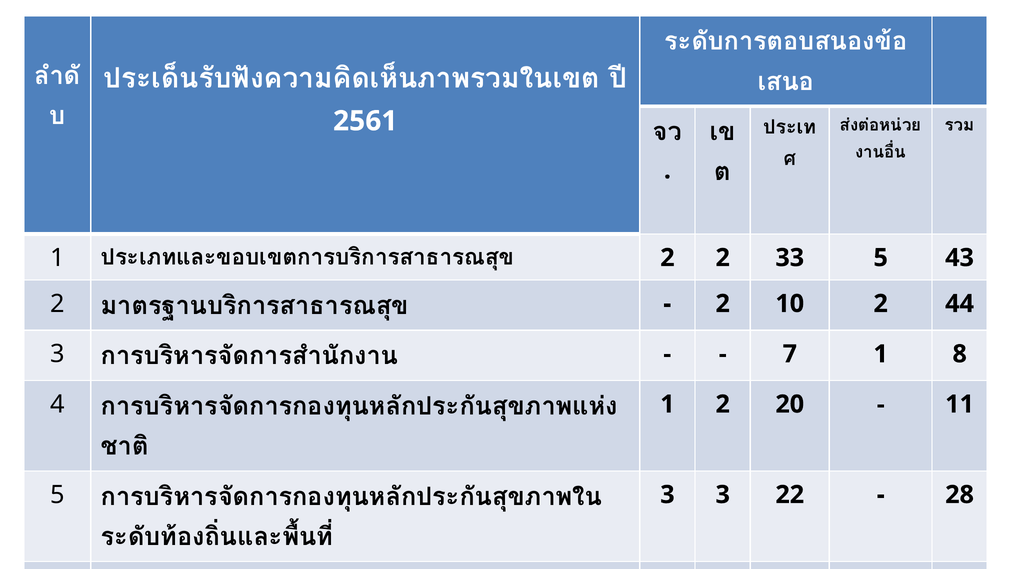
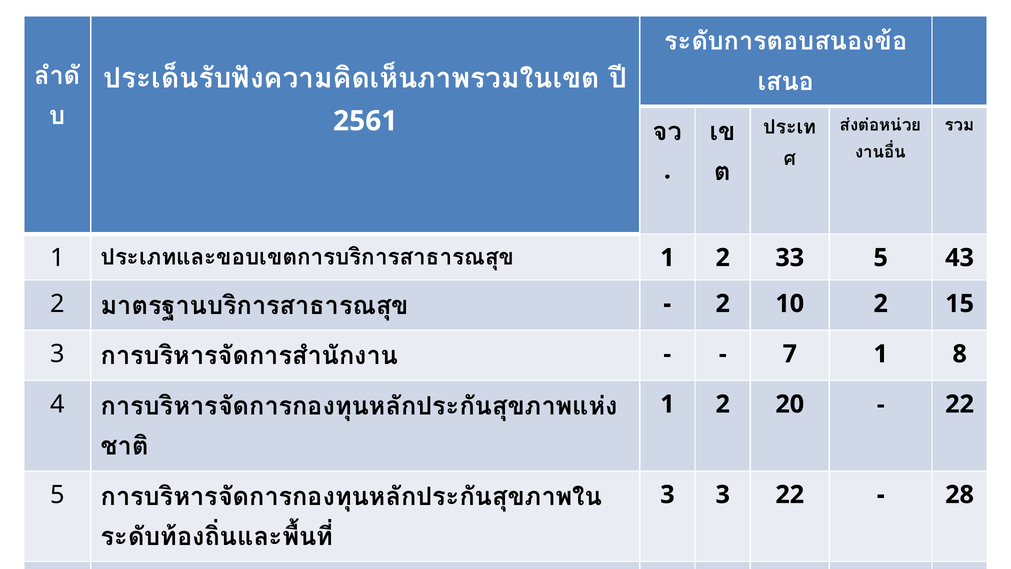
2 at (667, 258): 2 -> 1
2 44: 44 -> 15
11 at (960, 404): 11 -> 22
